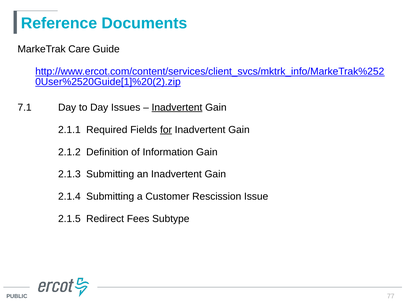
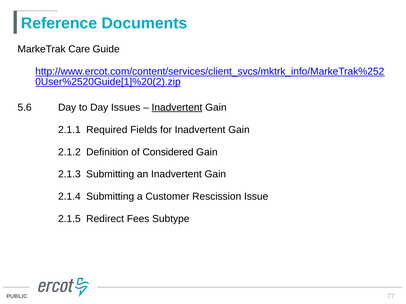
7.1: 7.1 -> 5.6
for underline: present -> none
Information: Information -> Considered
